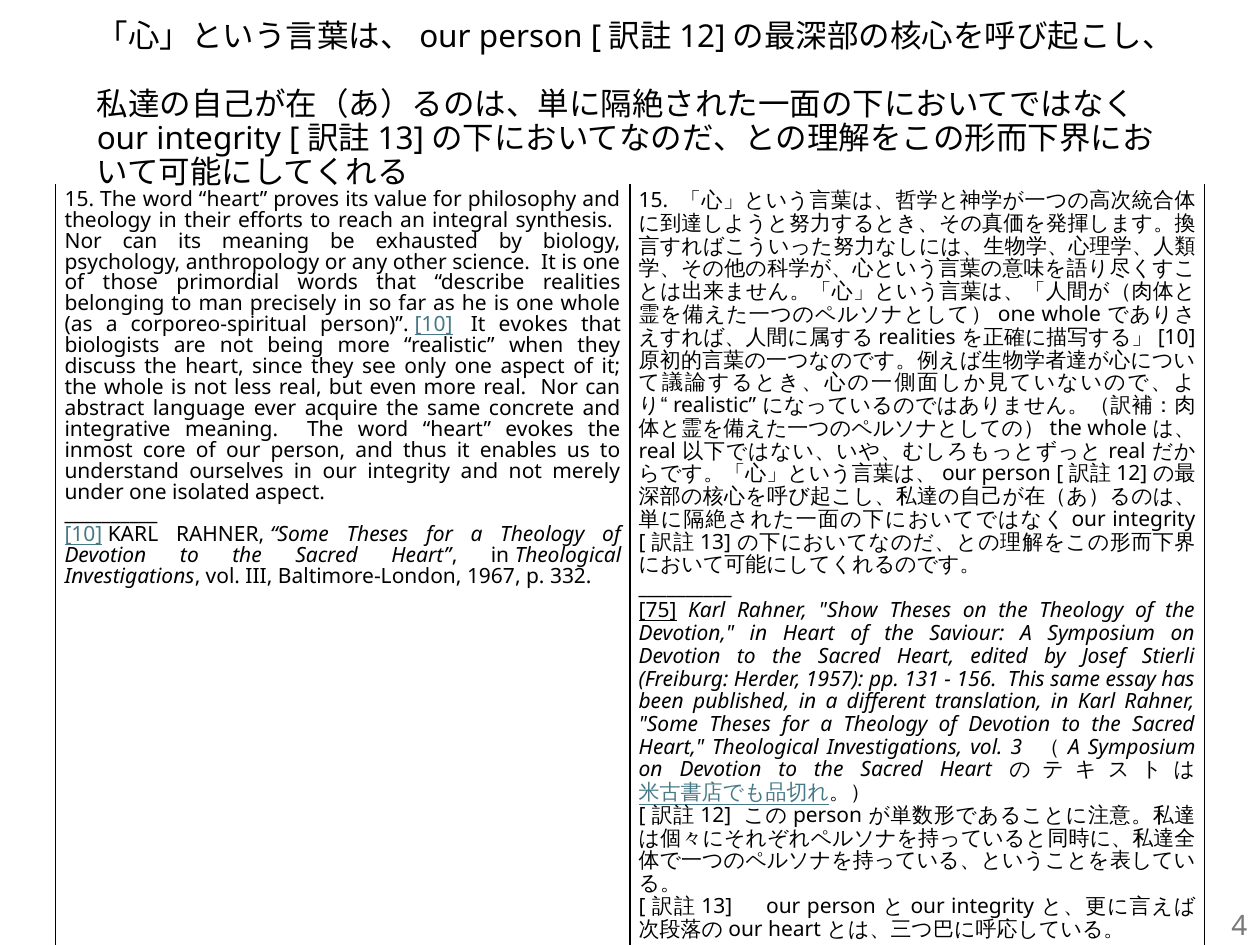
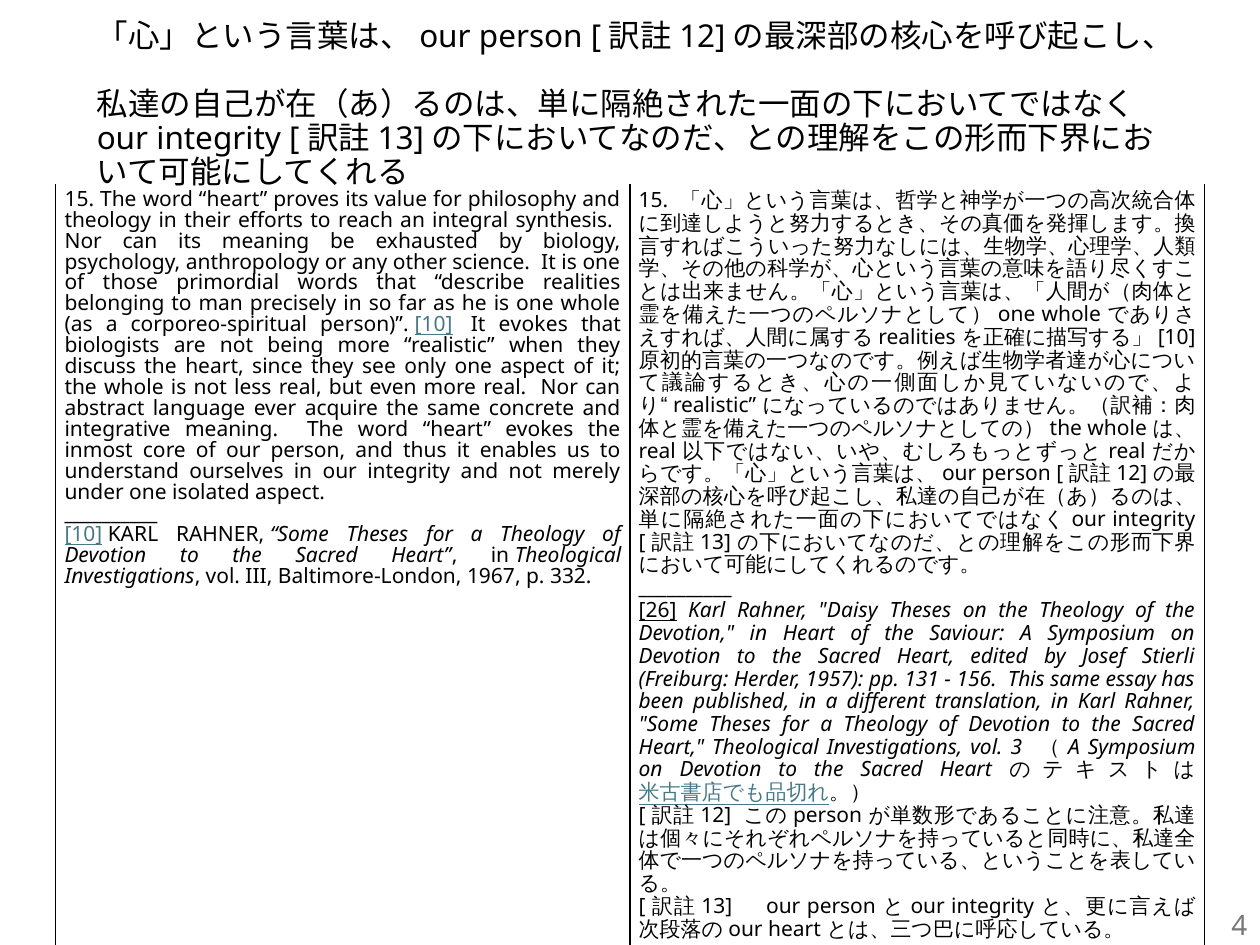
75: 75 -> 26
Show: Show -> Daisy
